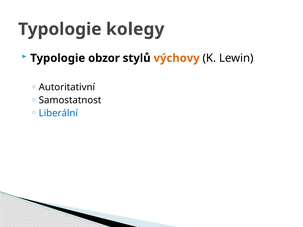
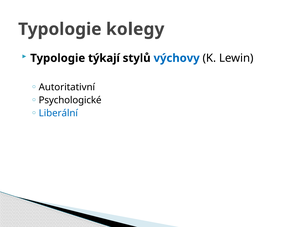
obzor: obzor -> týkají
výchovy colour: orange -> blue
Samostatnost: Samostatnost -> Psychologické
